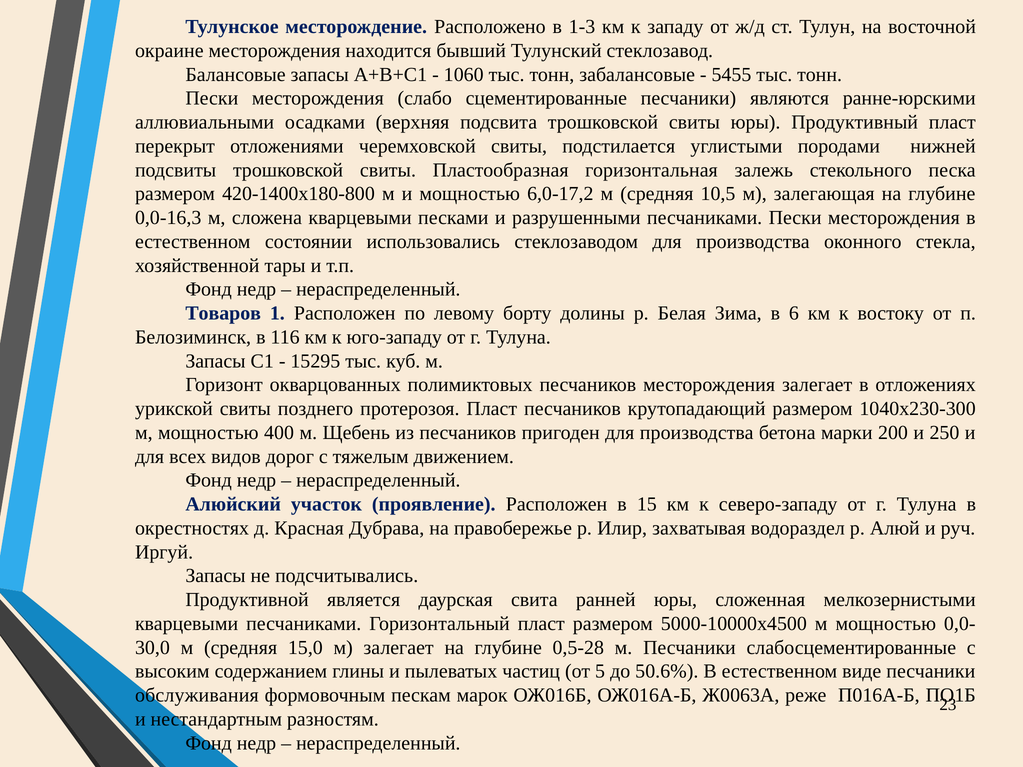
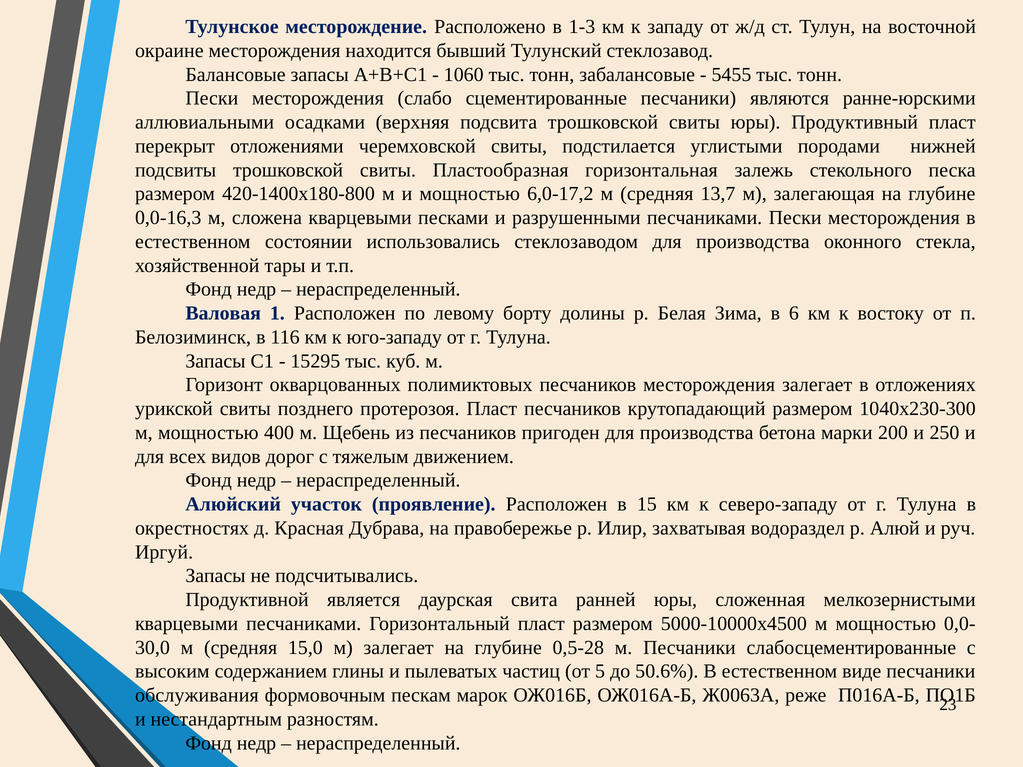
10,5: 10,5 -> 13,7
Товаров: Товаров -> Валовая
